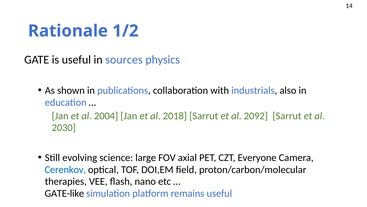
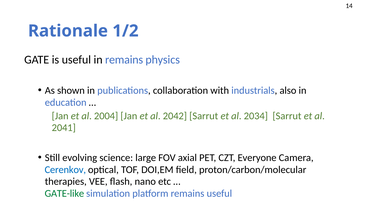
in sources: sources -> remains
2018: 2018 -> 2042
2092: 2092 -> 2034
2030: 2030 -> 2041
GATE-like colour: black -> green
